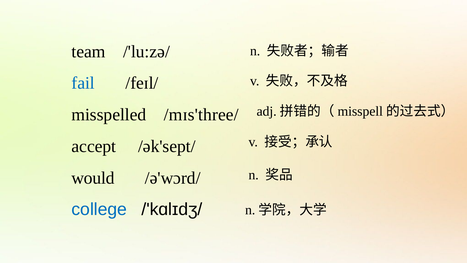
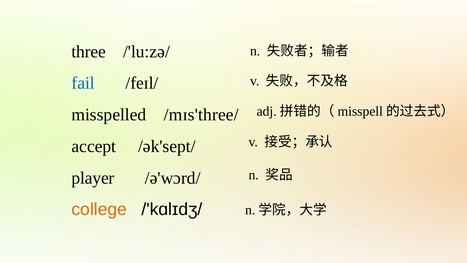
team: team -> three
would: would -> player
college colour: blue -> orange
